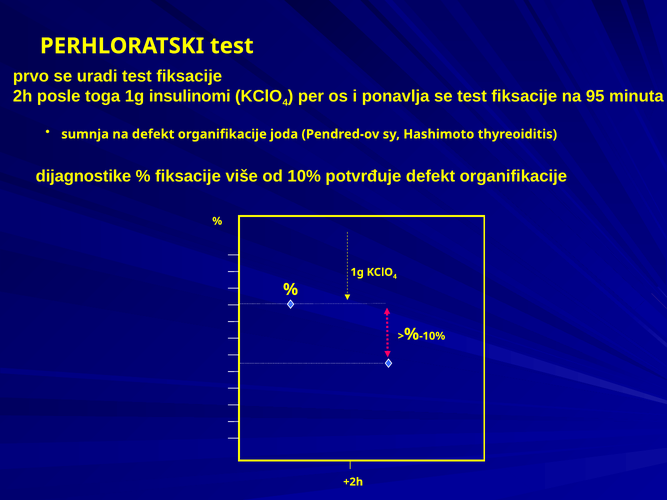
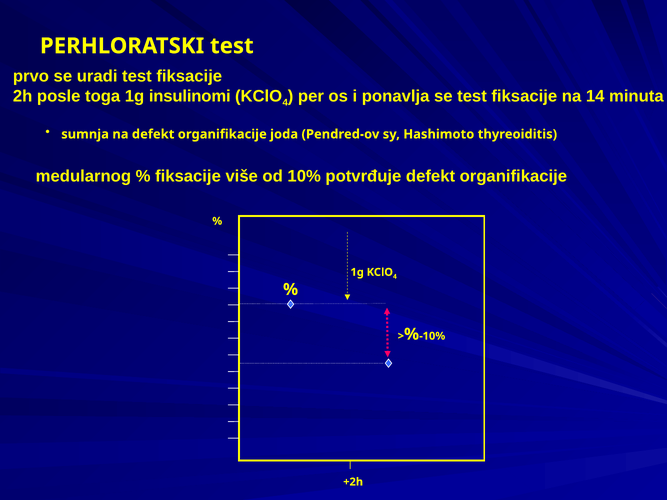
95: 95 -> 14
dijagnostike: dijagnostike -> medularnog
